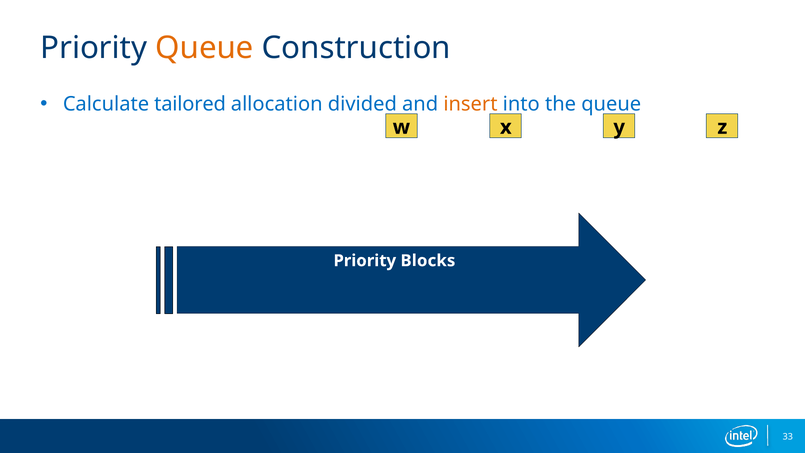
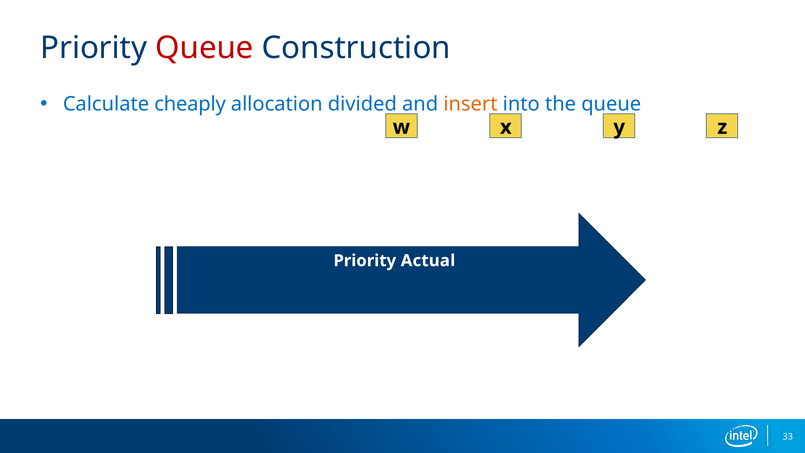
Queue at (204, 48) colour: orange -> red
tailored: tailored -> cheaply
Blocks: Blocks -> Actual
